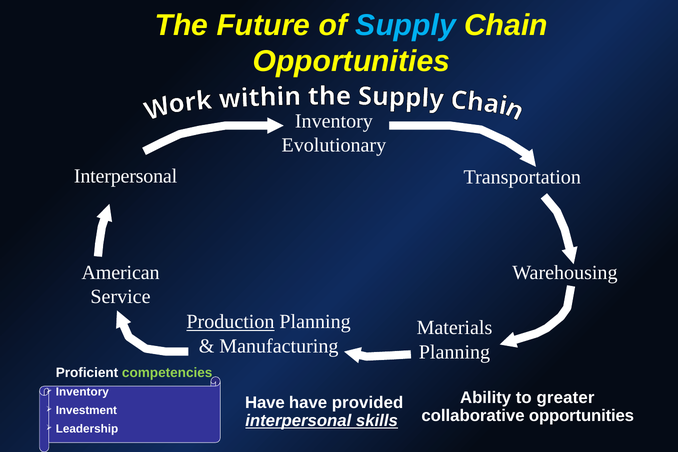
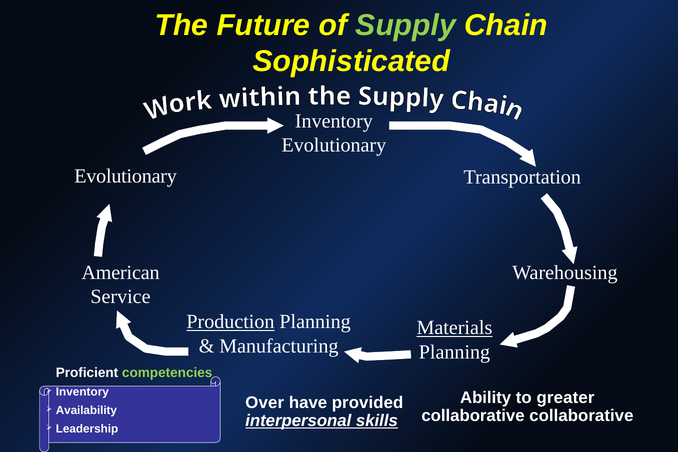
Supply colour: light blue -> light green
Opportunities at (351, 61): Opportunities -> Sophisticated
Interpersonal at (126, 176): Interpersonal -> Evolutionary
Materials underline: none -> present
Have at (265, 403): Have -> Over
Investment: Investment -> Availability
collaborative opportunities: opportunities -> collaborative
